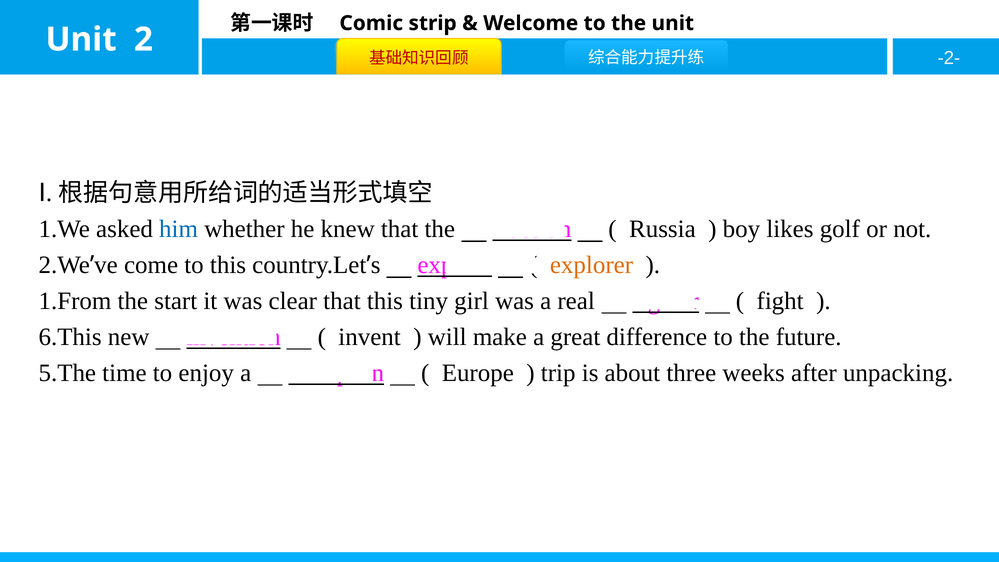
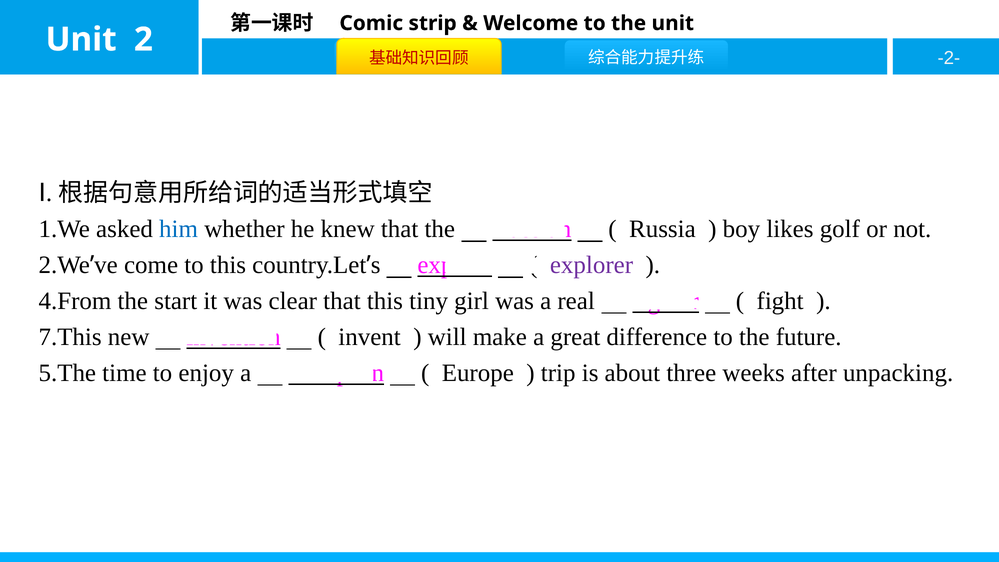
explorer colour: orange -> purple
1.From: 1.From -> 4.From
6.This: 6.This -> 7.This
